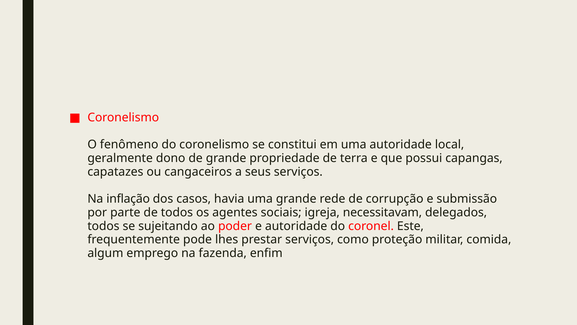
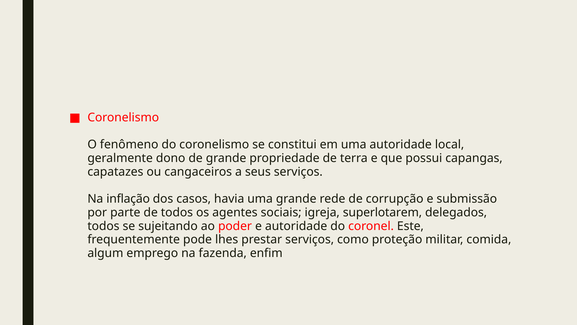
necessitavam: necessitavam -> superlotarem
